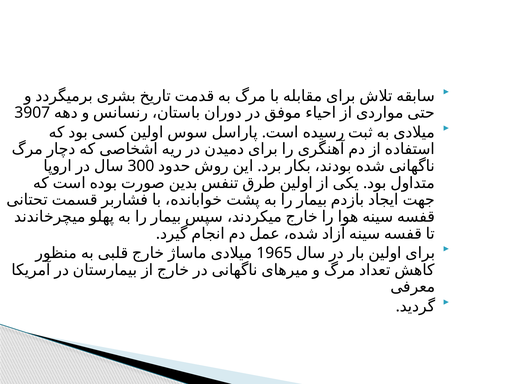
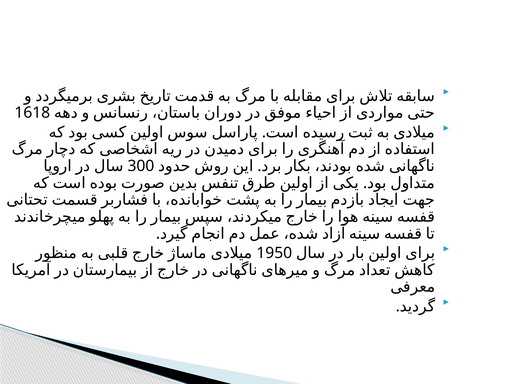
3907: 3907 -> 1618
1965: 1965 -> 1950
